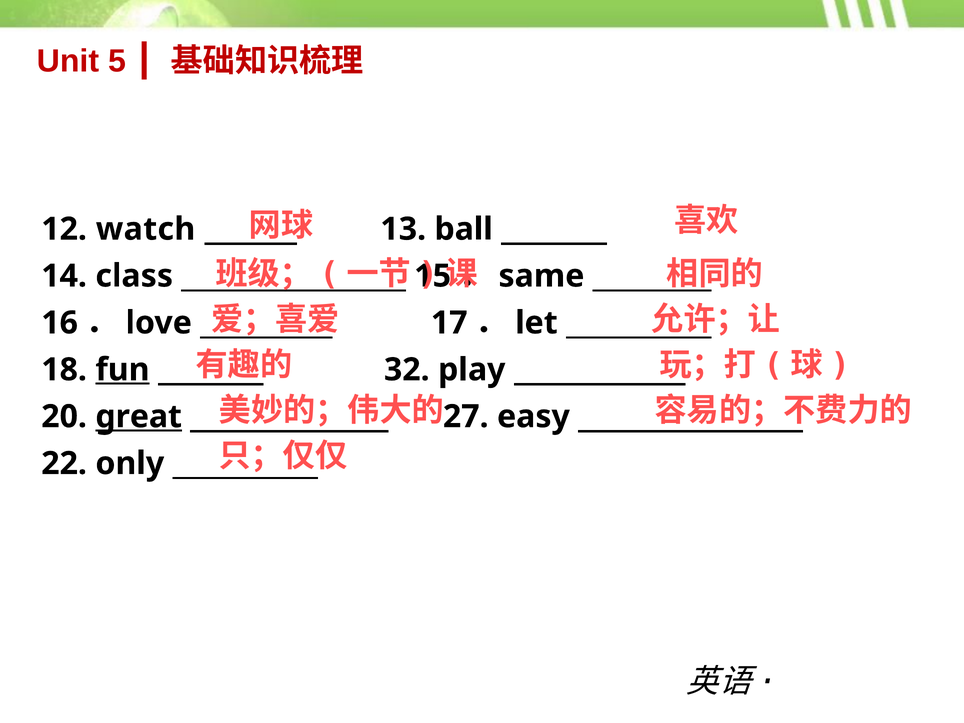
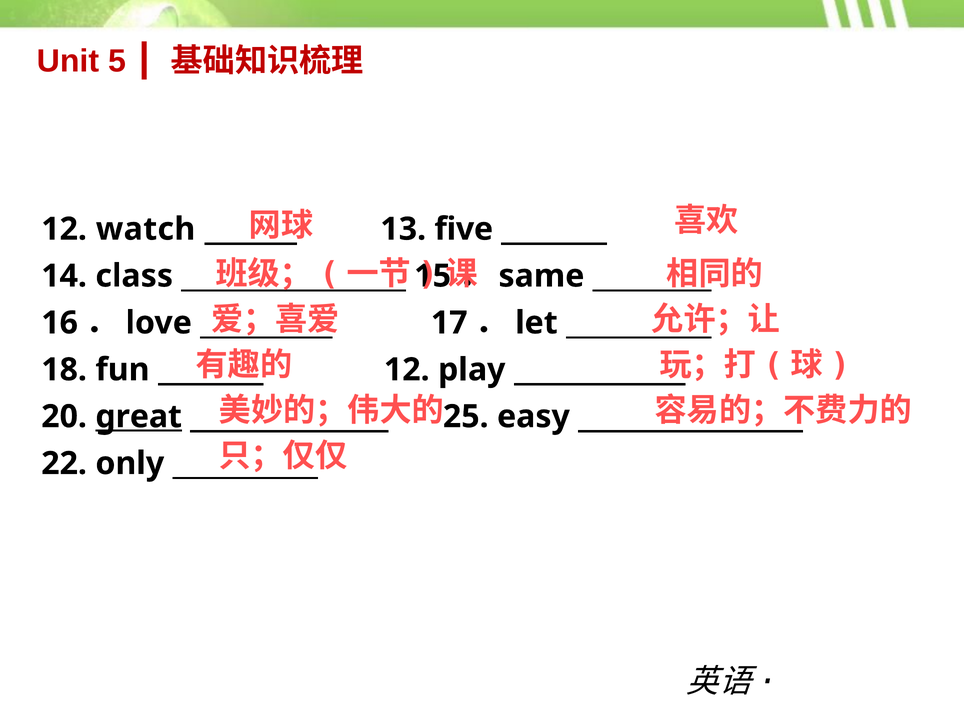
ball: ball -> five
fun underline: present -> none
32 at (407, 370): 32 -> 12
27: 27 -> 25
